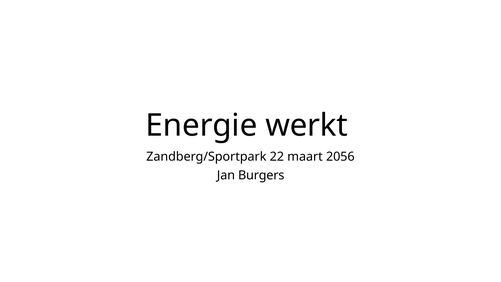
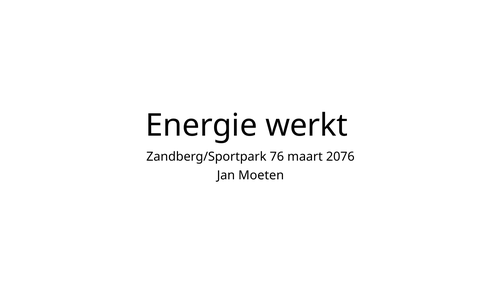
22: 22 -> 76
2056: 2056 -> 2076
Burgers: Burgers -> Moeten
